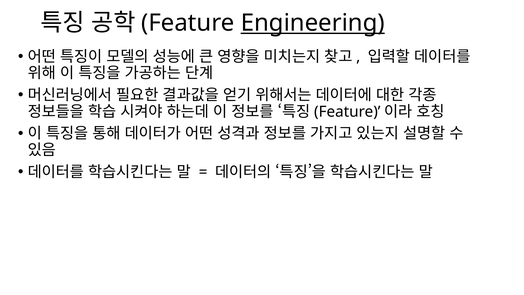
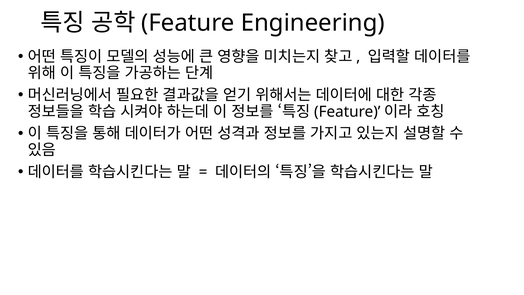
Engineering underline: present -> none
